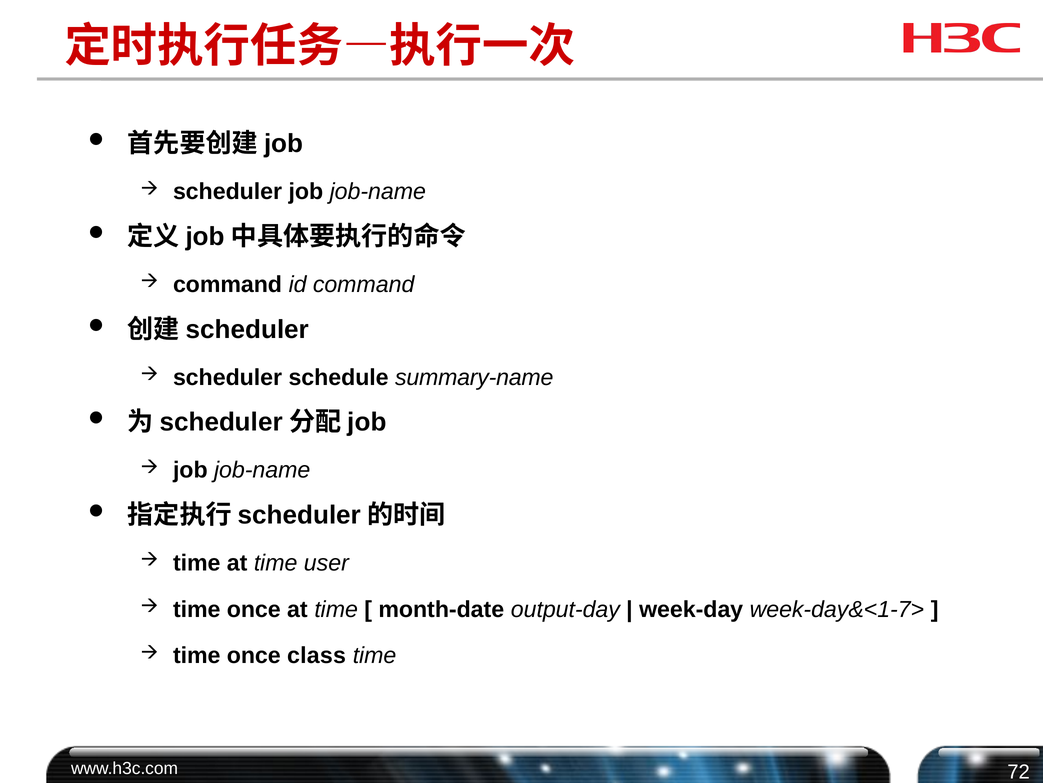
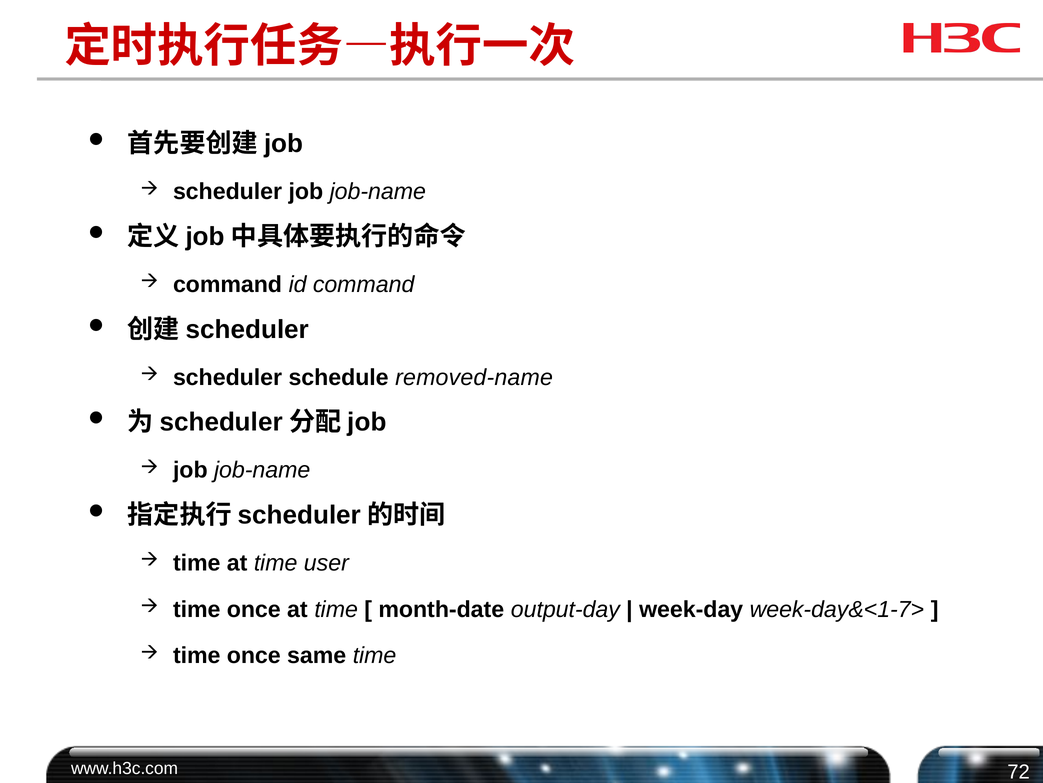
summary-name: summary-name -> removed-name
class: class -> same
